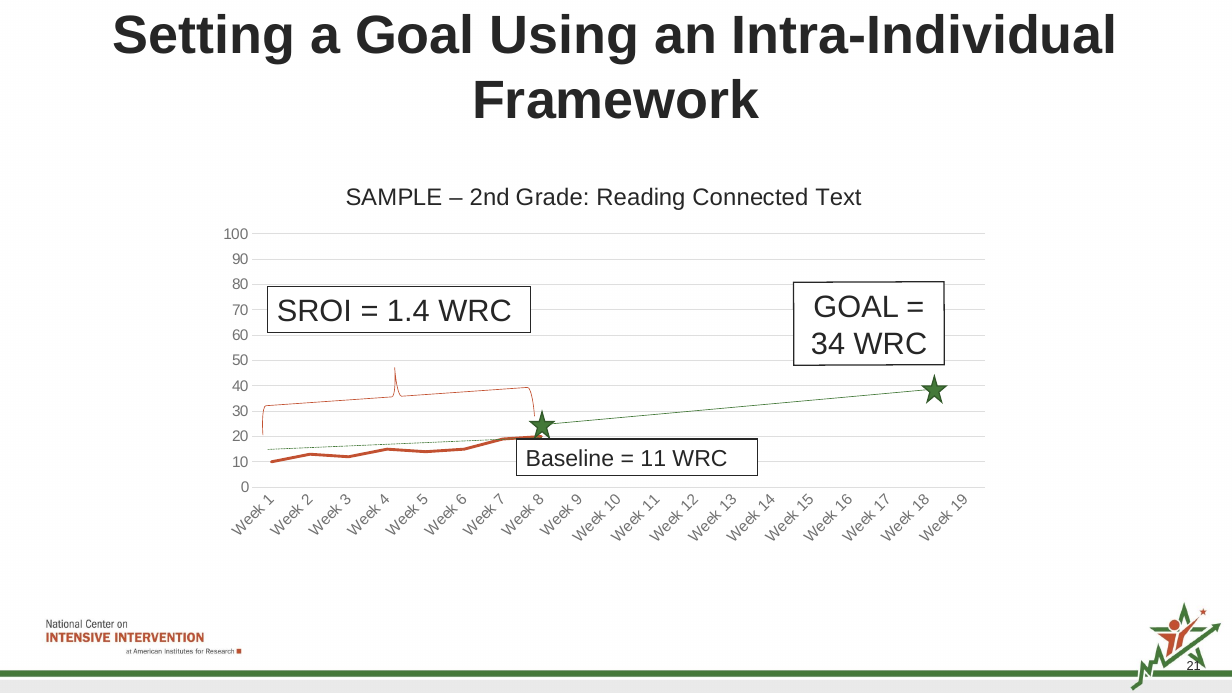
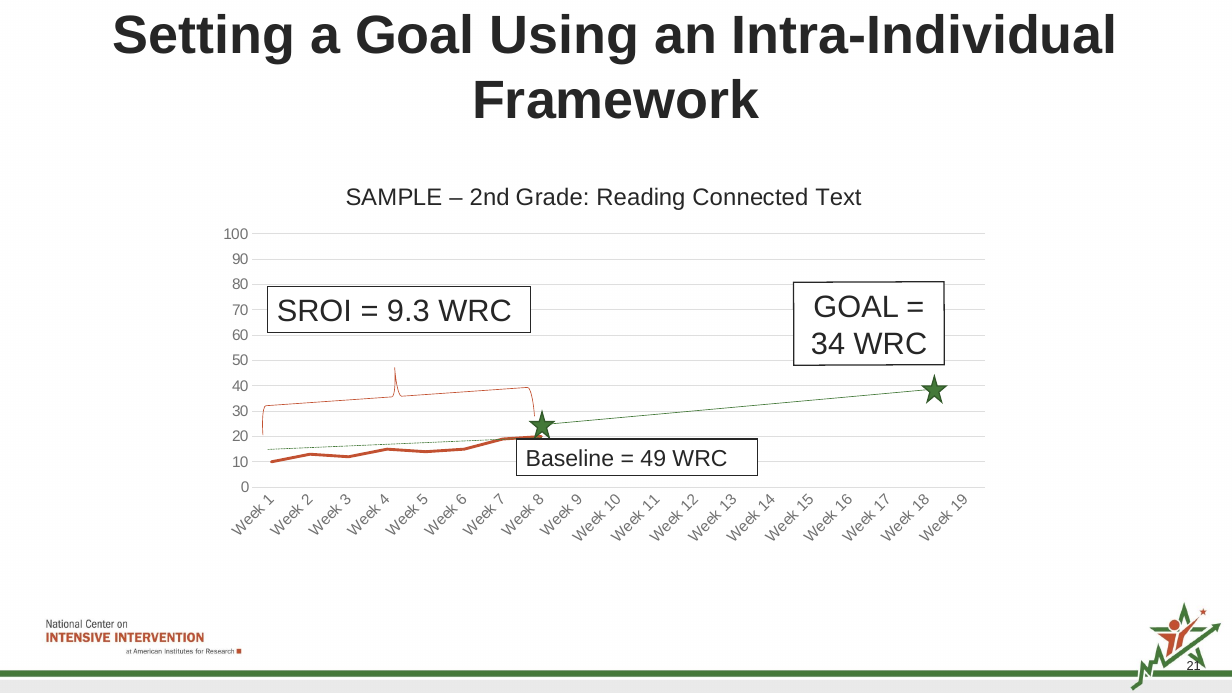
1.4: 1.4 -> 9.3
11: 11 -> 49
